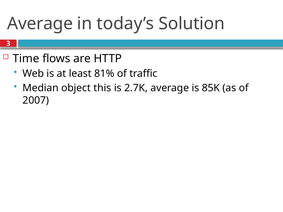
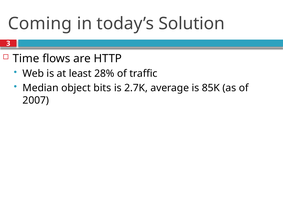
Average at (40, 24): Average -> Coming
81%: 81% -> 28%
this: this -> bits
